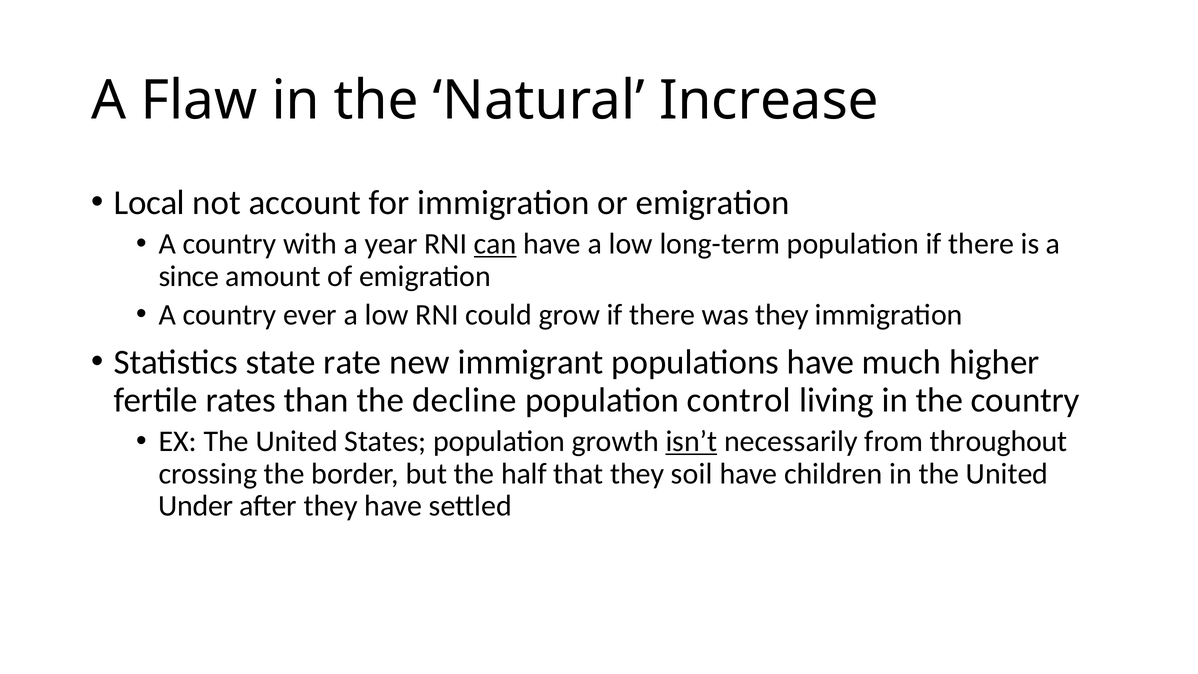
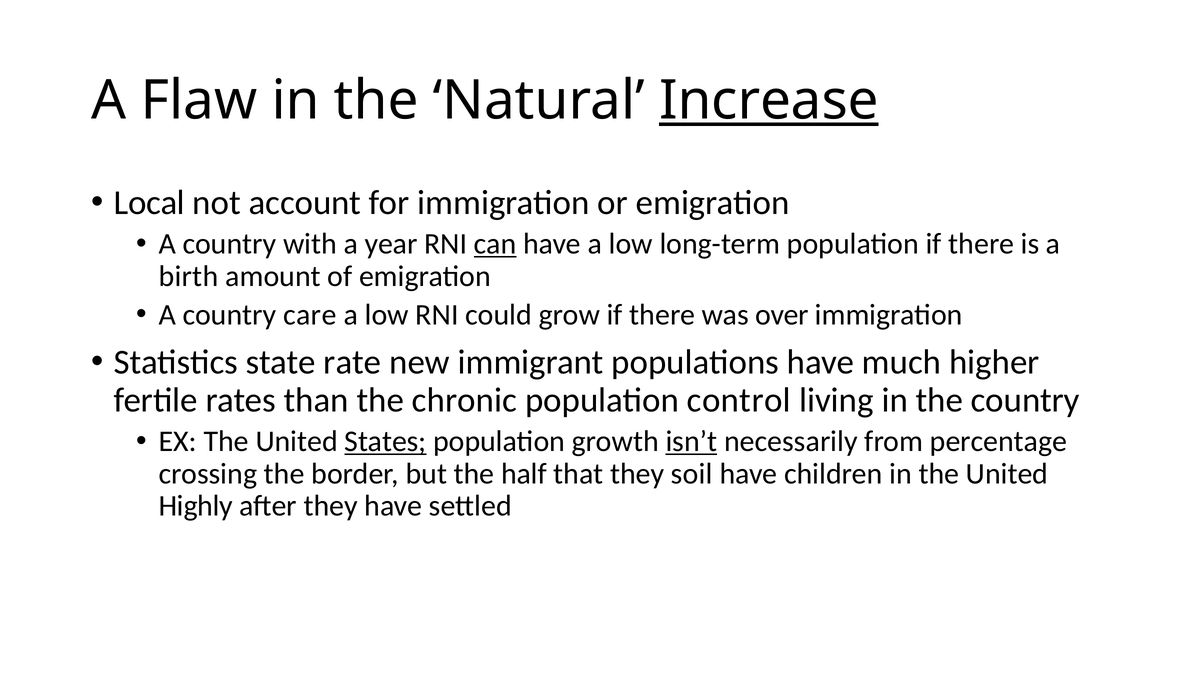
Increase underline: none -> present
since: since -> birth
ever: ever -> care
was they: they -> over
decline: decline -> chronic
States underline: none -> present
throughout: throughout -> percentage
Under: Under -> Highly
